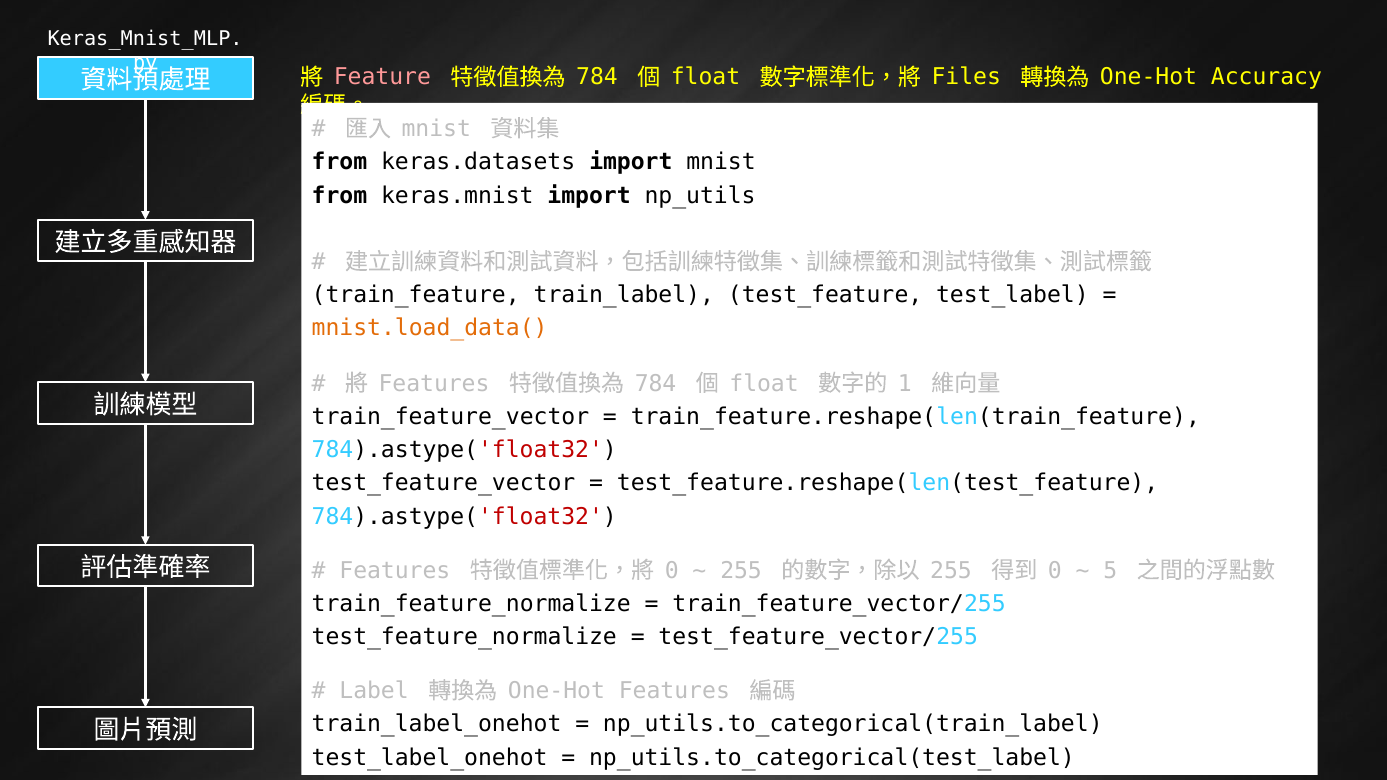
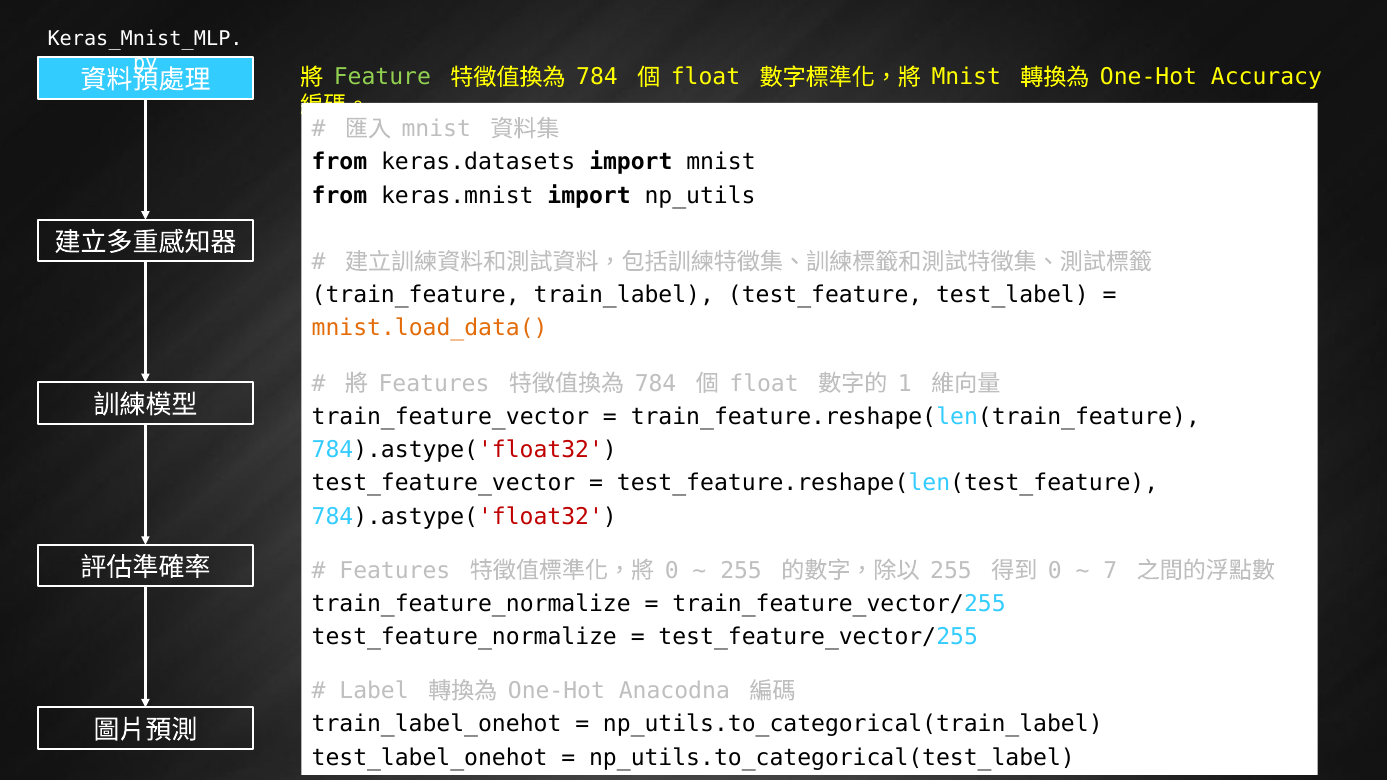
Feature colour: pink -> light green
Files at (966, 77): Files -> Mnist
5: 5 -> 7
One-Hot Features: Features -> Anacodna
